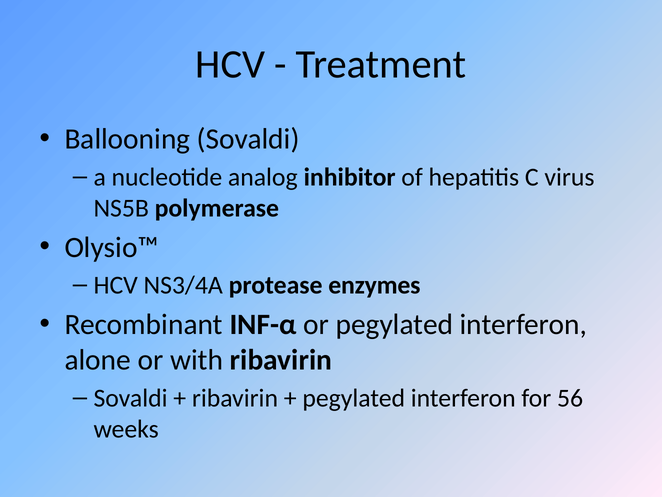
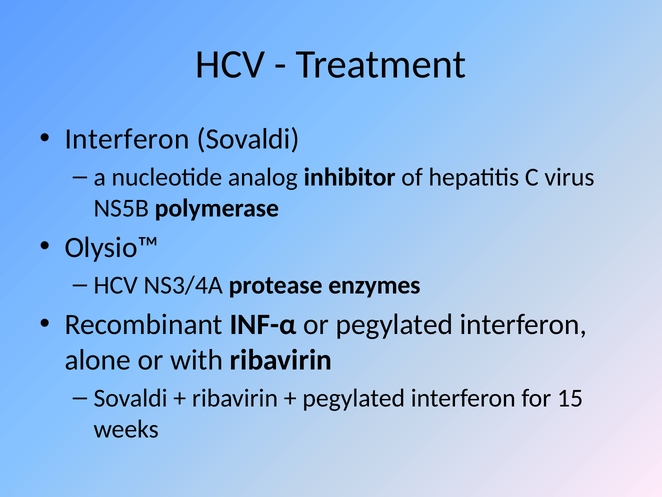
Ballooning at (127, 139): Ballooning -> Interferon
56: 56 -> 15
